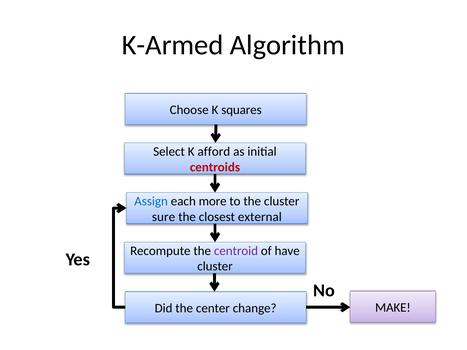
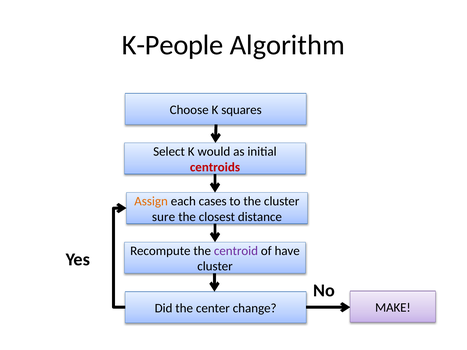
K-Armed: K-Armed -> K-People
afford: afford -> would
Assign colour: blue -> orange
more: more -> cases
external: external -> distance
